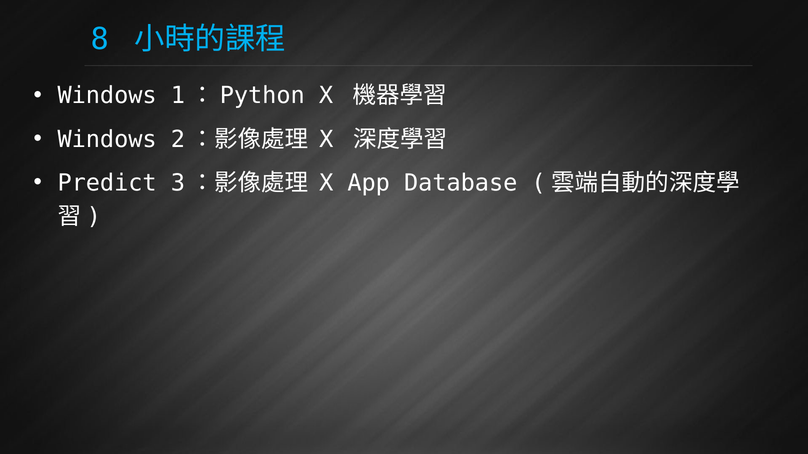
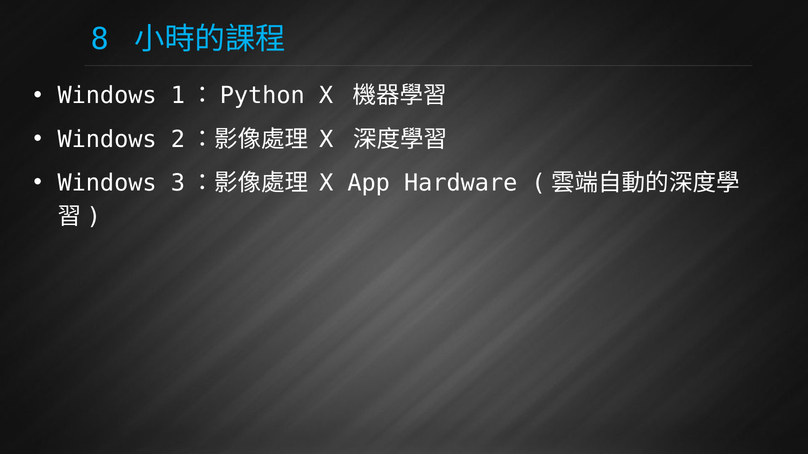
Predict at (107, 183): Predict -> Windows
Database: Database -> Hardware
